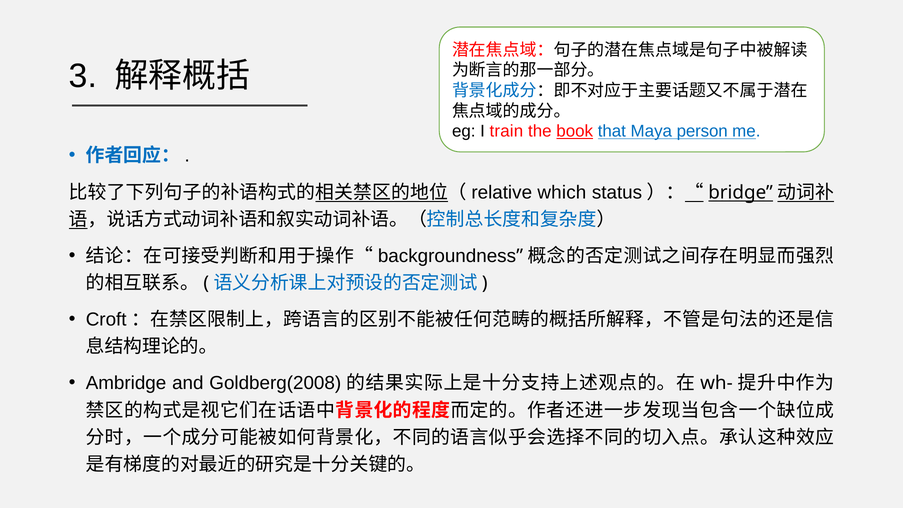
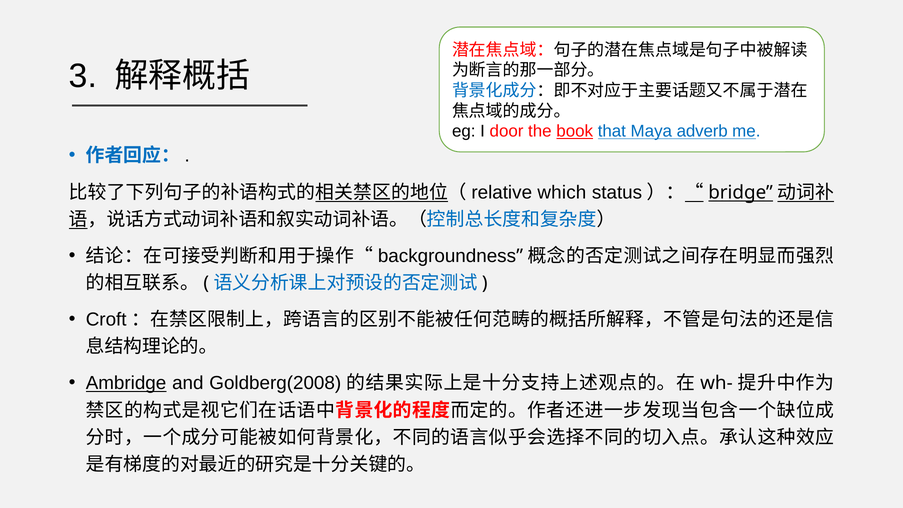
train: train -> door
person: person -> adverb
Ambridge underline: none -> present
